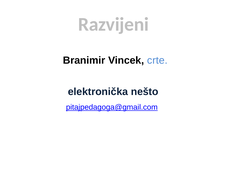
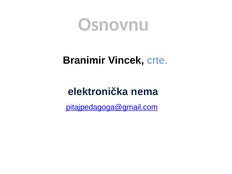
Razvijeni: Razvijeni -> Osnovnu
nešto: nešto -> nema
